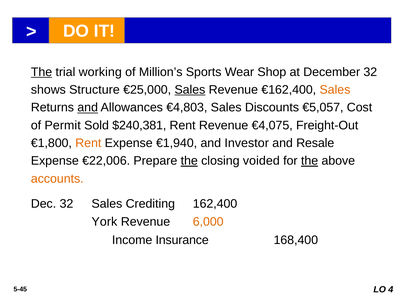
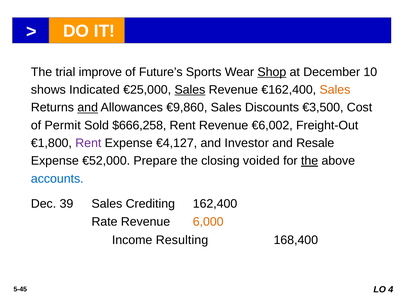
The at (42, 72) underline: present -> none
working: working -> improve
Million’s: Million’s -> Future’s
Shop underline: none -> present
December 32: 32 -> 10
Structure: Structure -> Indicated
€4,803: €4,803 -> €9,860
€5,057: €5,057 -> €3,500
$240,381: $240,381 -> $666,258
€4,075: €4,075 -> €6,002
Rent at (88, 143) colour: orange -> purple
€1,940: €1,940 -> €4,127
€22,006: €22,006 -> €52,000
the at (189, 161) underline: present -> none
accounts colour: orange -> blue
Dec 32: 32 -> 39
York: York -> Rate
Insurance: Insurance -> Resulting
